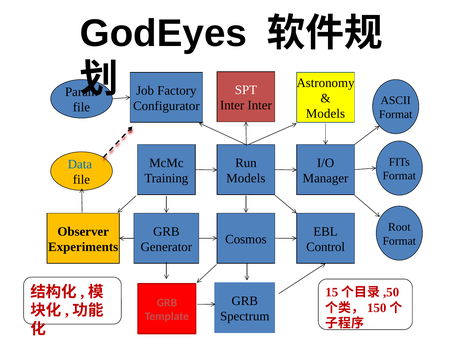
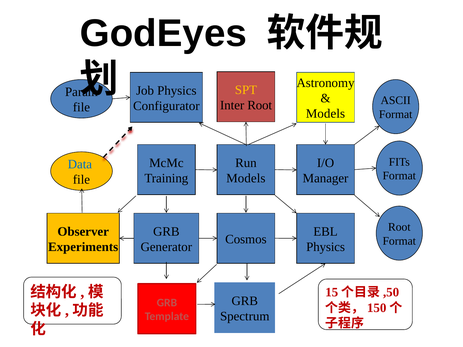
SPT colour: white -> yellow
Job Factory: Factory -> Physics
Inter Inter: Inter -> Root
Control at (326, 247): Control -> Physics
